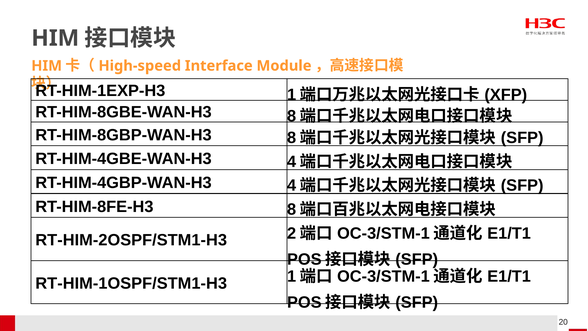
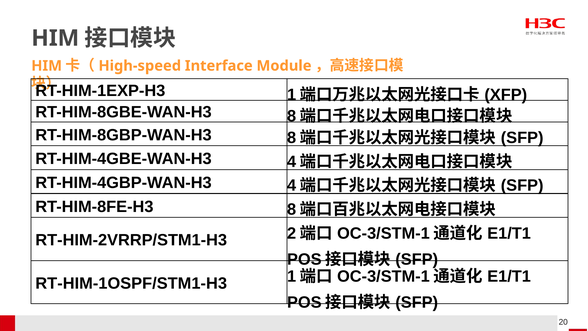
RT-HIM-2OSPF/STM1-H3: RT-HIM-2OSPF/STM1-H3 -> RT-HIM-2VRRP/STM1-H3
